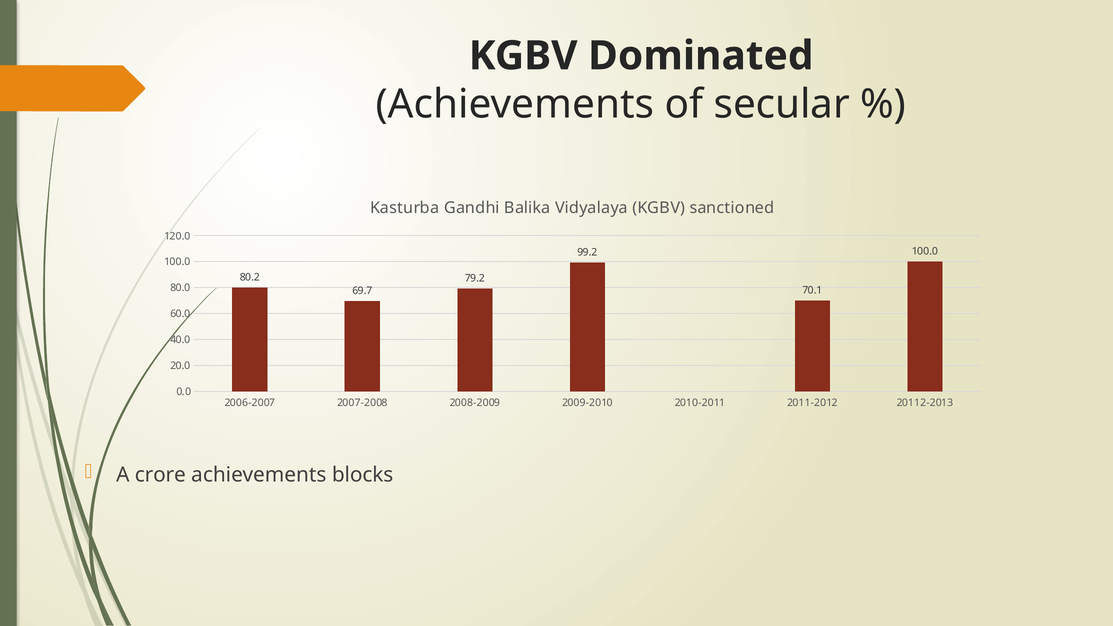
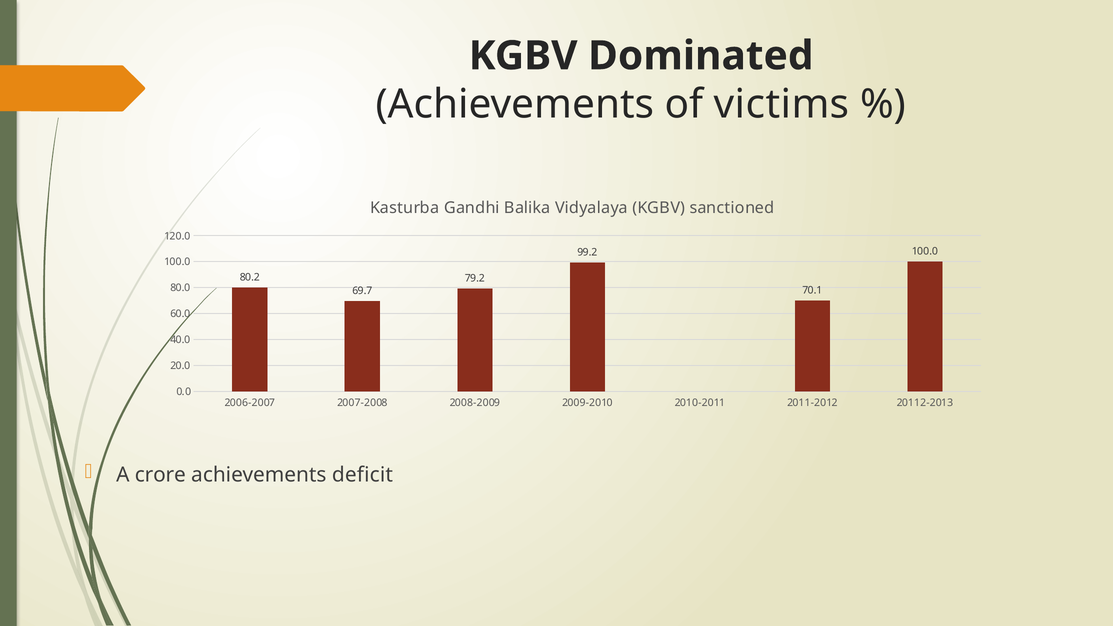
secular: secular -> victims
blocks: blocks -> deficit
